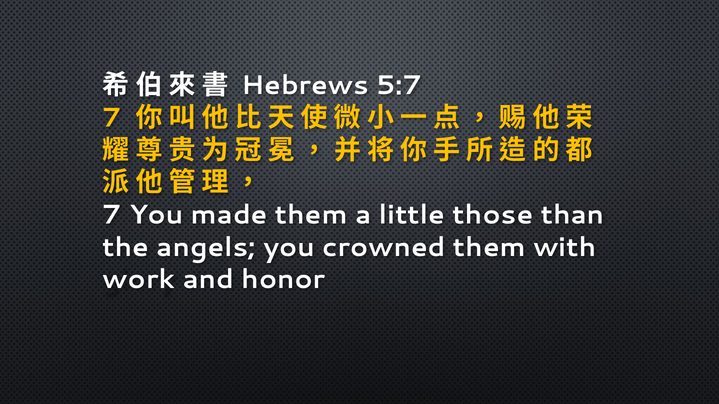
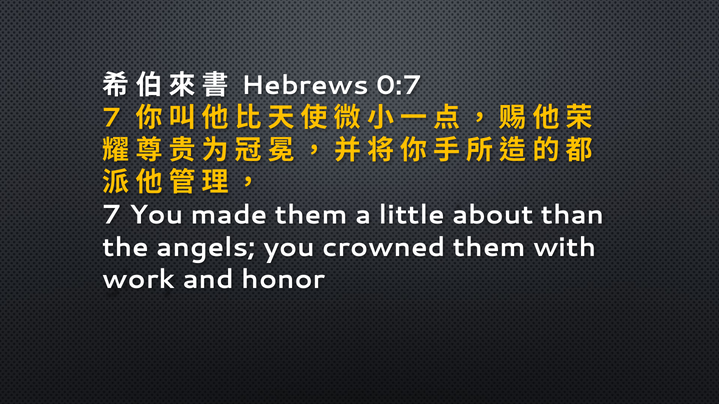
5:7: 5:7 -> 0:7
those: those -> about
